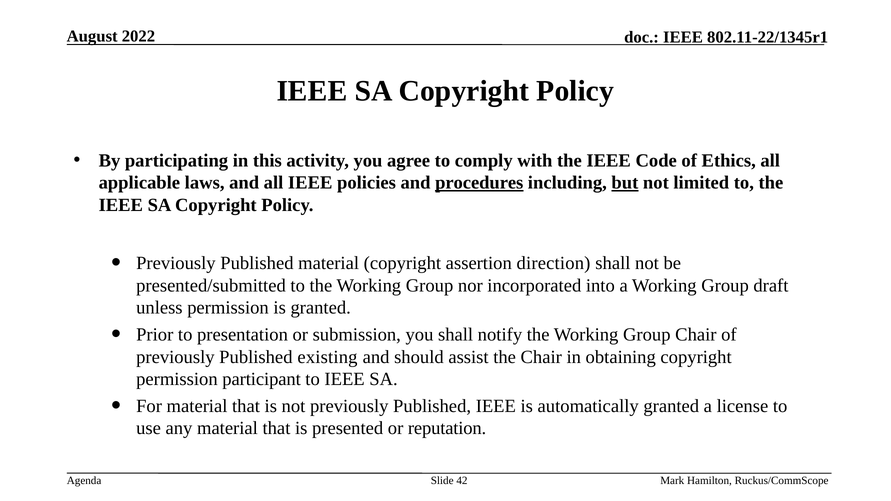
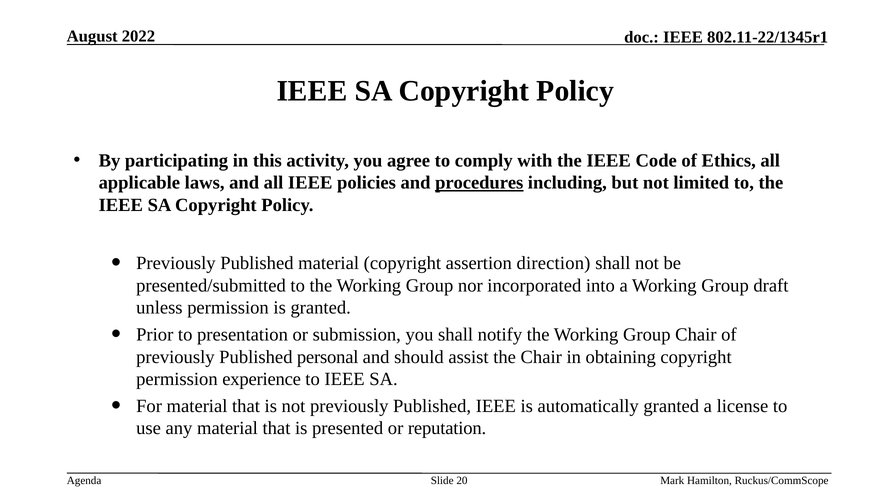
but underline: present -> none
existing: existing -> personal
participant: participant -> experience
42: 42 -> 20
